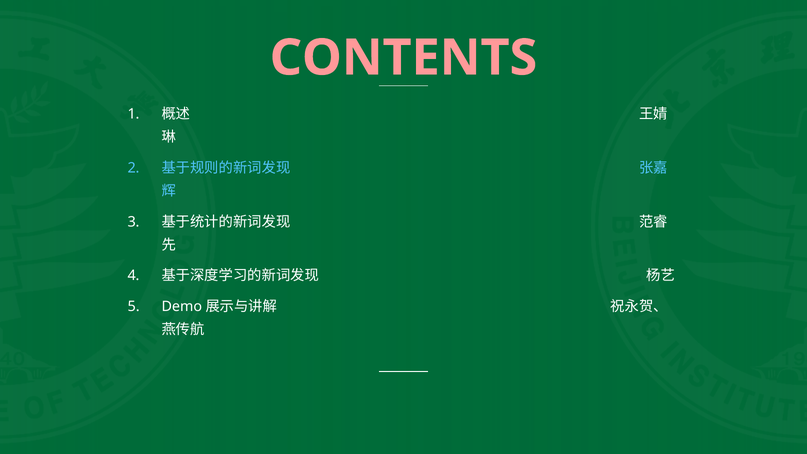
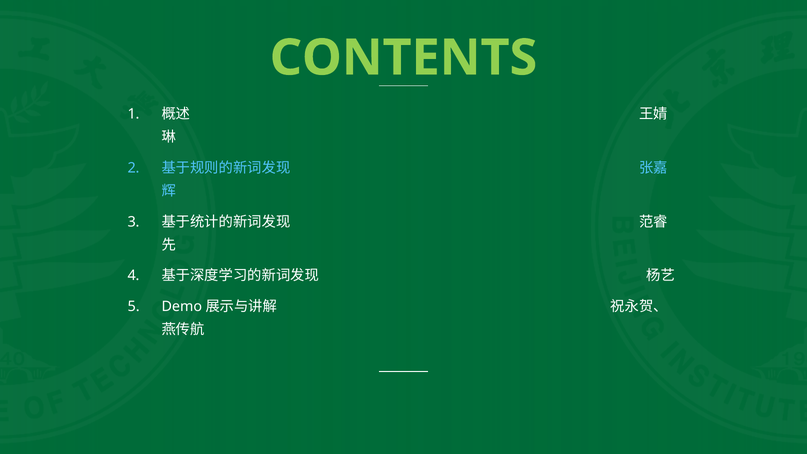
CONTENTS colour: pink -> light green
